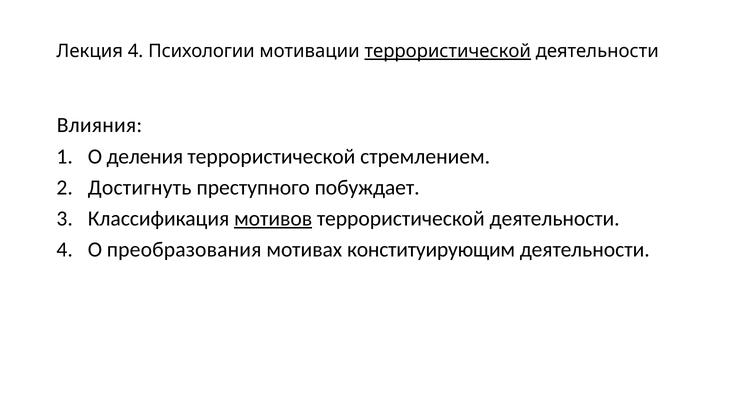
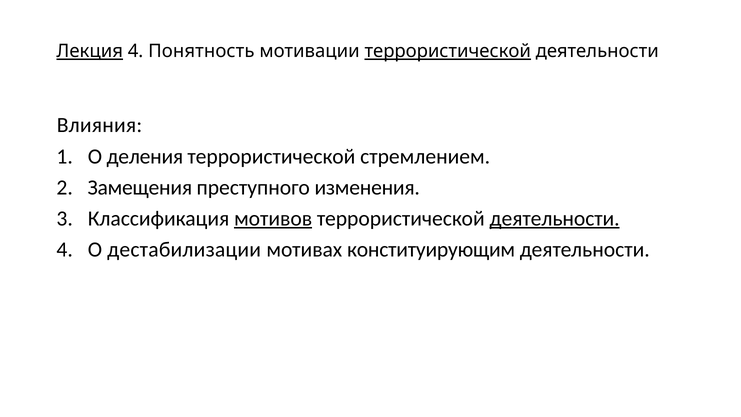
Лекция underline: none -> present
Психологии: Психологии -> Понятность
Достигнуть: Достигнуть -> Замещения
побуждает: побуждает -> изменения
деятельности at (555, 218) underline: none -> present
преобразования: преобразования -> дестабилизации
